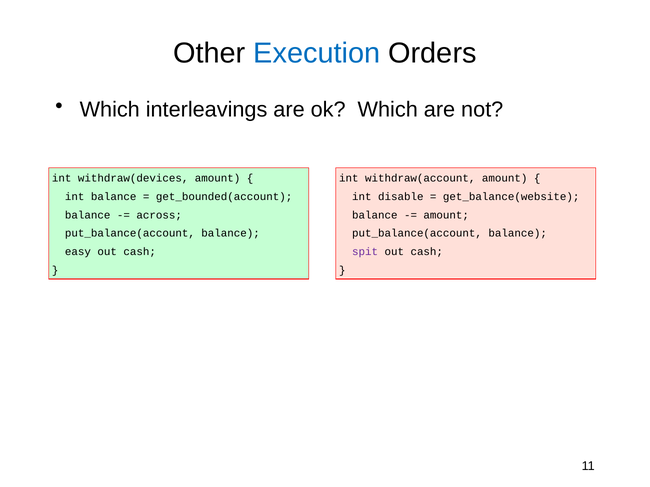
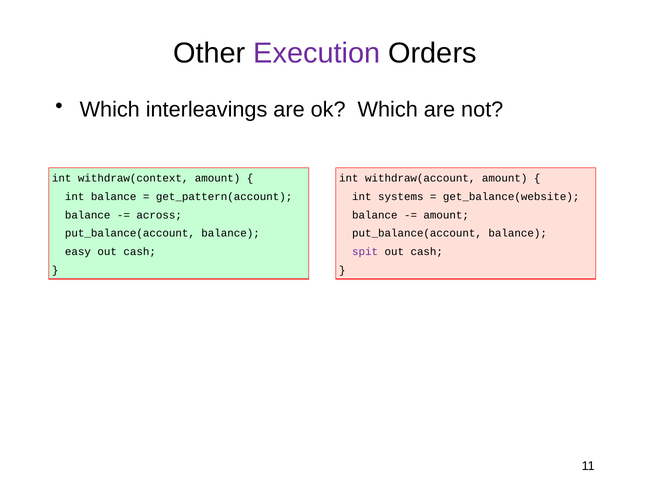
Execution colour: blue -> purple
withdraw(devices: withdraw(devices -> withdraw(context
get_bounded(account: get_bounded(account -> get_pattern(account
disable: disable -> systems
